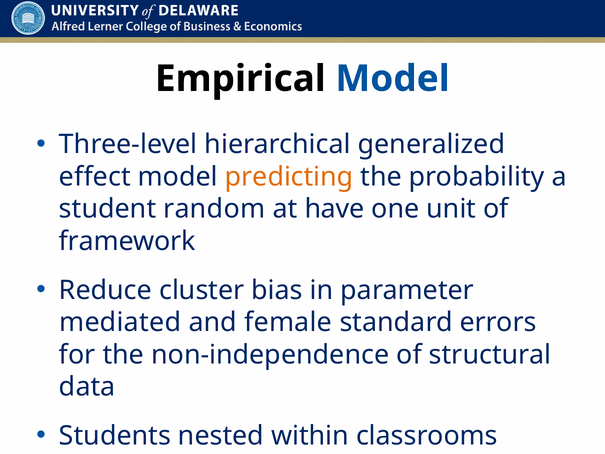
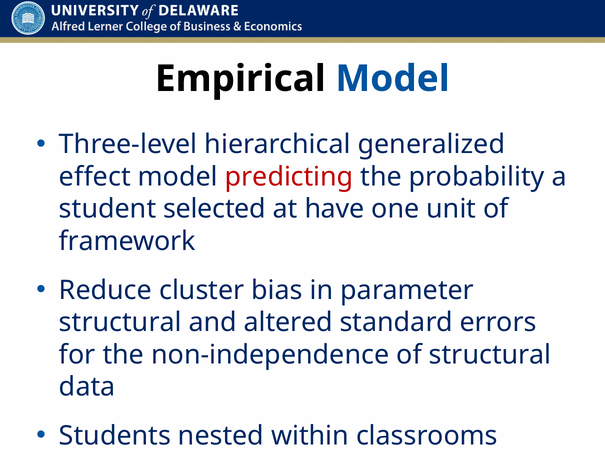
predicting colour: orange -> red
random: random -> selected
mediated at (120, 322): mediated -> structural
female: female -> altered
